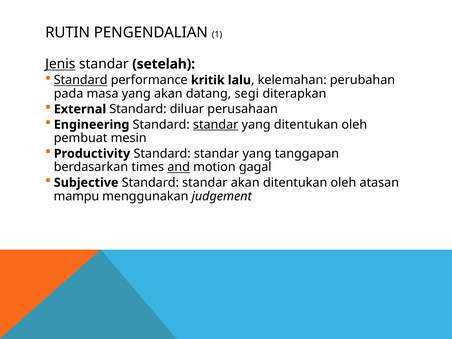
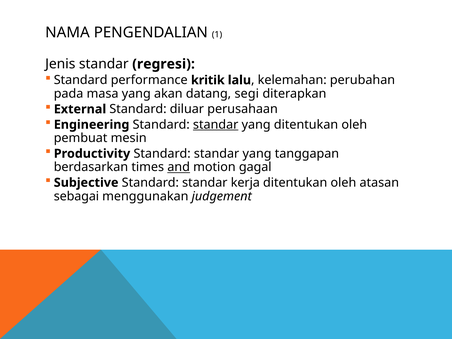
RUTIN: RUTIN -> NAMA
Jenis underline: present -> none
setelah: setelah -> regresi
Standard at (81, 80) underline: present -> none
standar akan: akan -> kerja
mampu: mampu -> sebagai
